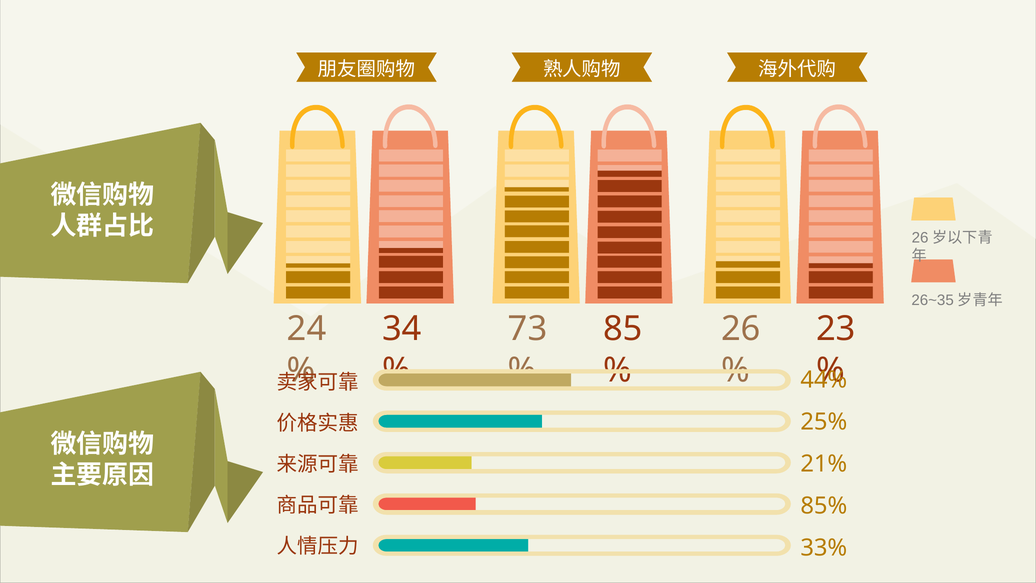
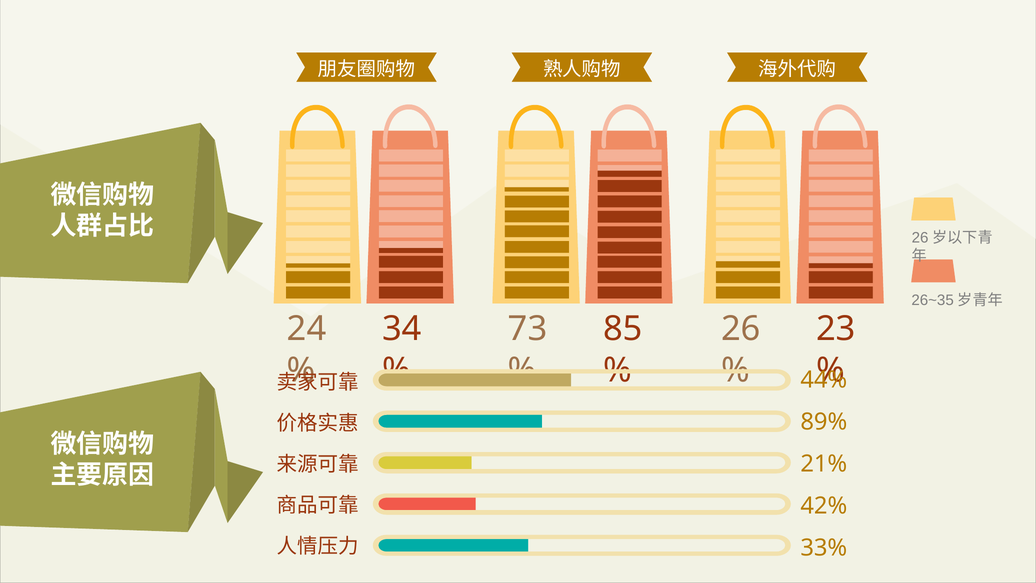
25%: 25% -> 89%
85%: 85% -> 42%
